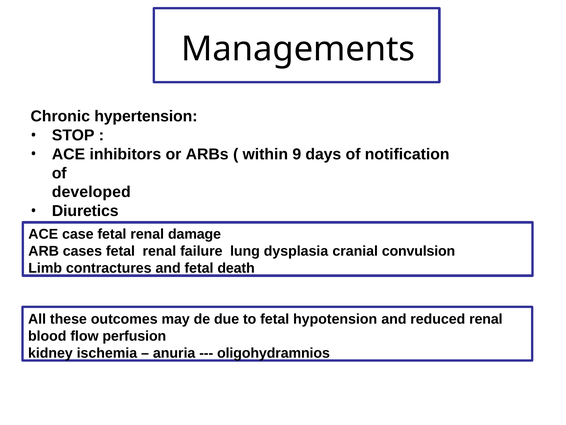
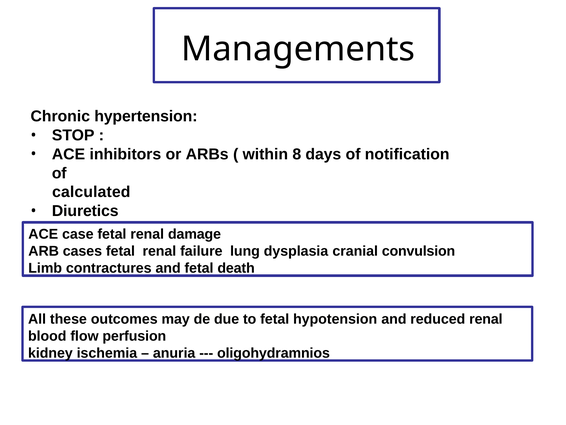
9: 9 -> 8
developed: developed -> calculated
